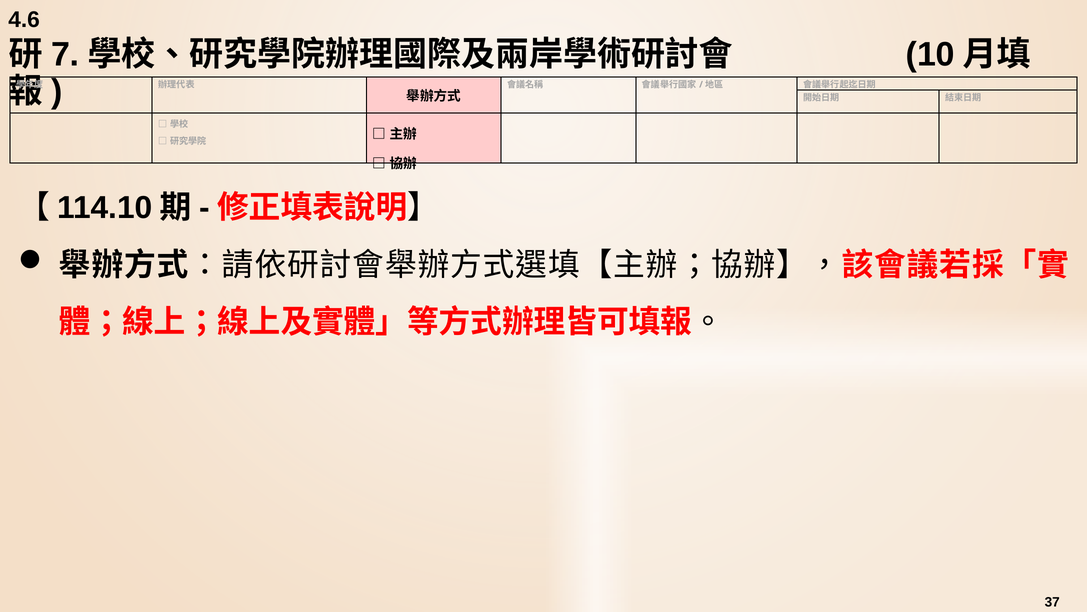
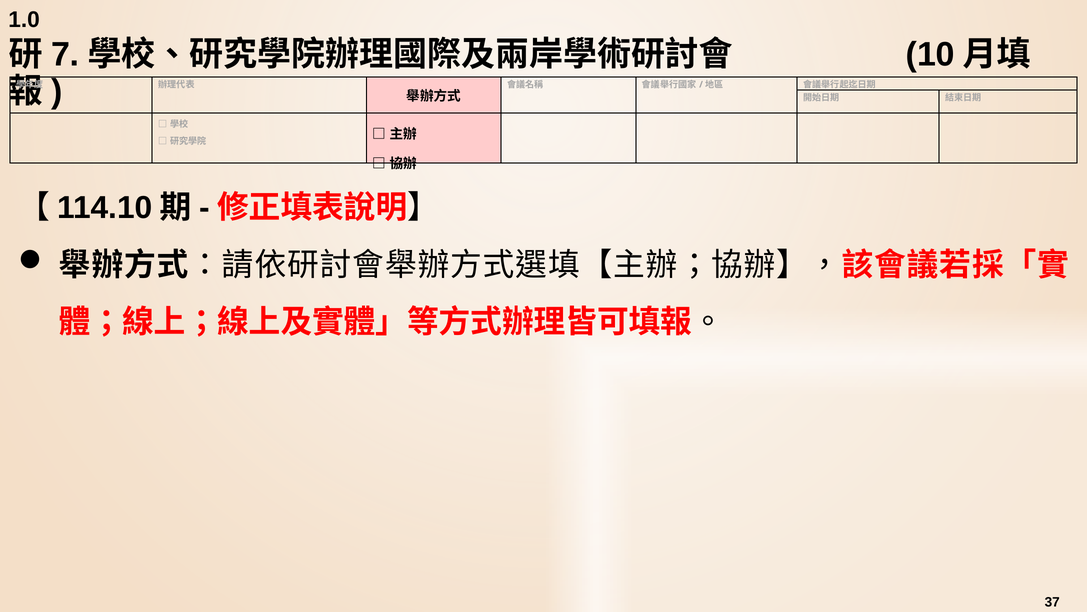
4.6: 4.6 -> 1.0
